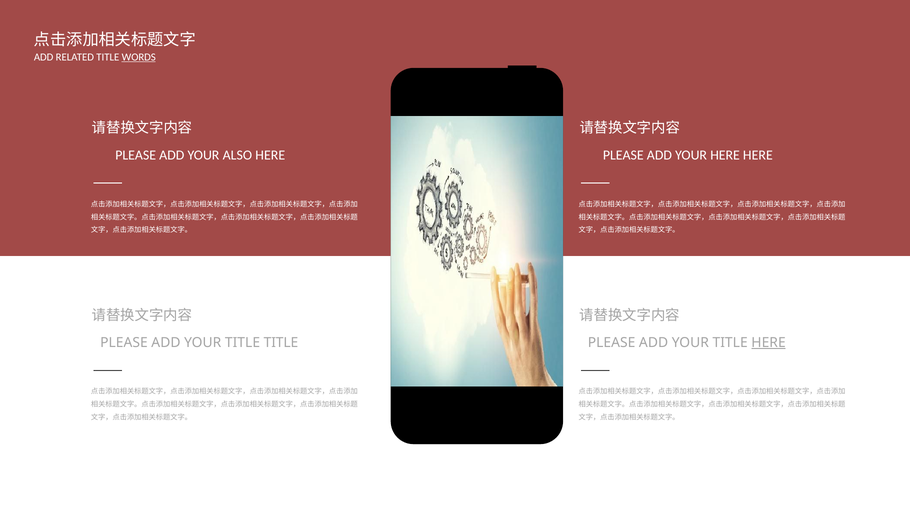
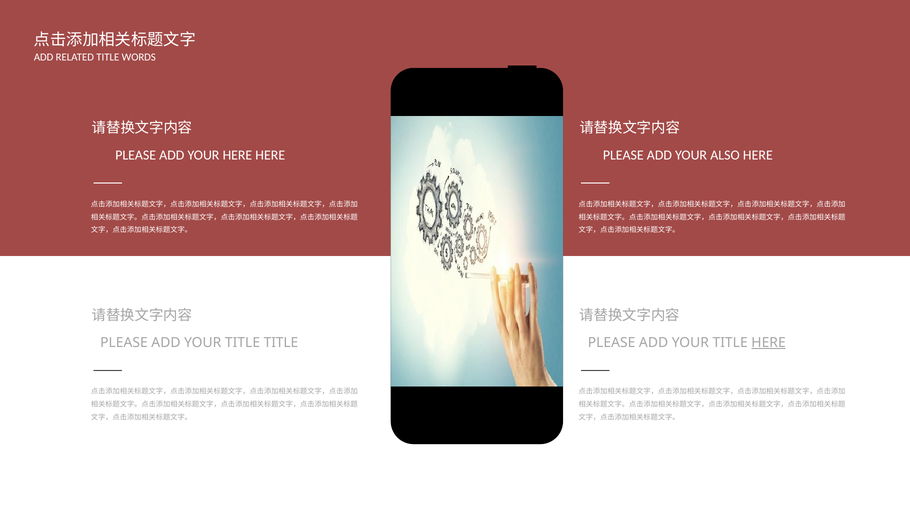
WORDS underline: present -> none
YOUR ALSO: ALSO -> HERE
YOUR HERE: HERE -> ALSO
